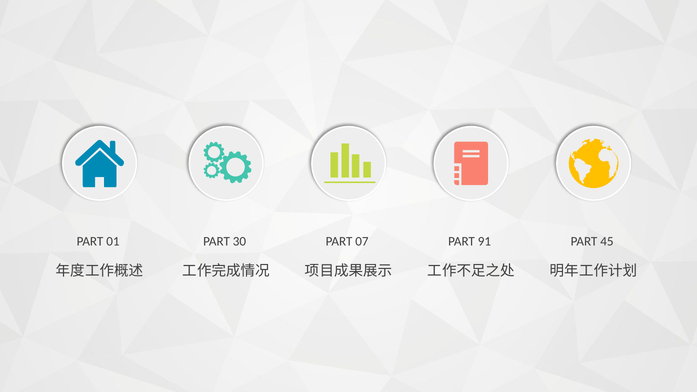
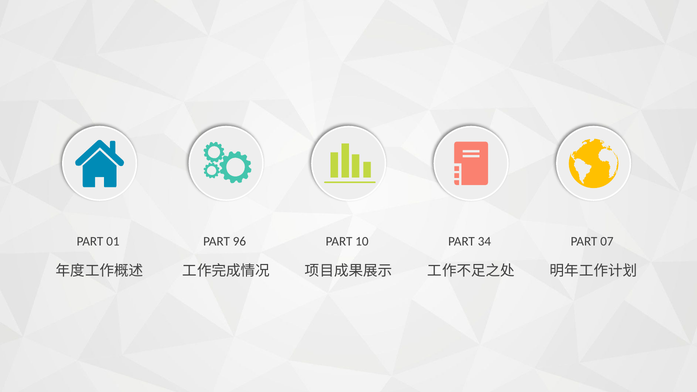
30: 30 -> 96
07: 07 -> 10
91: 91 -> 34
45: 45 -> 07
